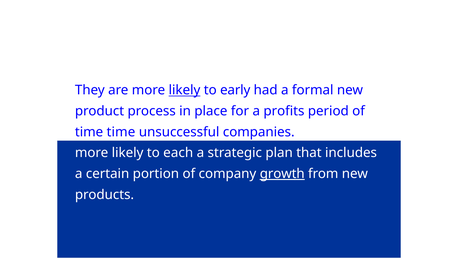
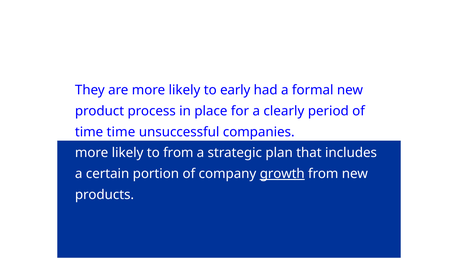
likely at (184, 90) underline: present -> none
profits: profits -> clearly
to each: each -> from
